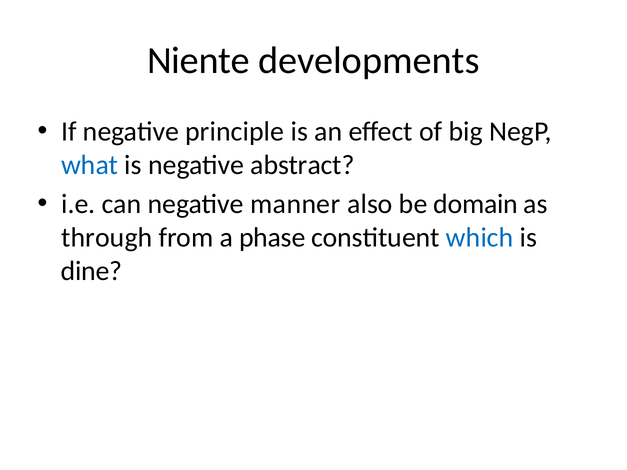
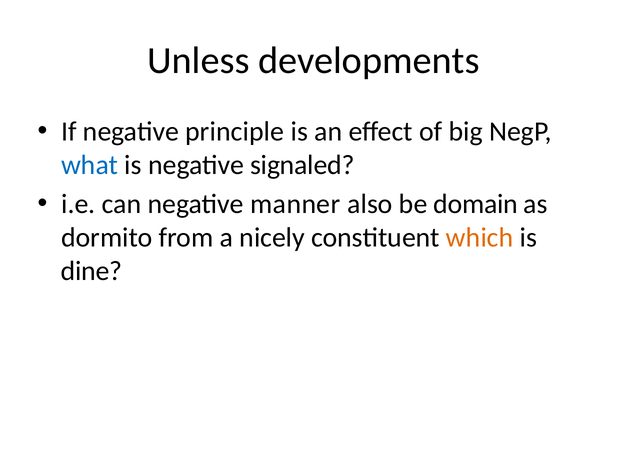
Niente: Niente -> Unless
abstract: abstract -> signaled
through: through -> dormito
phase: phase -> nicely
which colour: blue -> orange
